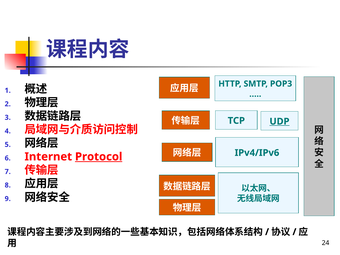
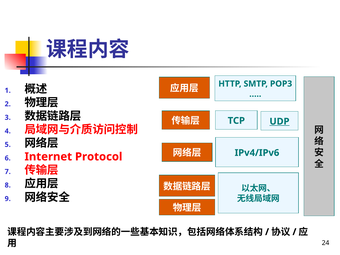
Protocol underline: present -> none
